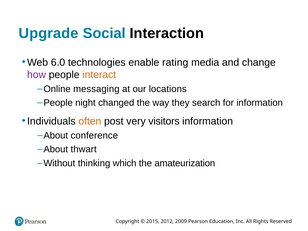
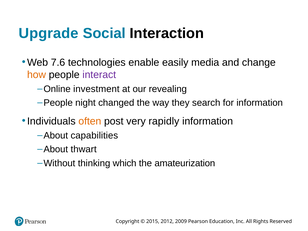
6.0: 6.0 -> 7.6
rating: rating -> easily
how colour: purple -> orange
interact colour: orange -> purple
messaging: messaging -> investment
locations: locations -> revealing
visitors: visitors -> rapidly
conference: conference -> capabilities
